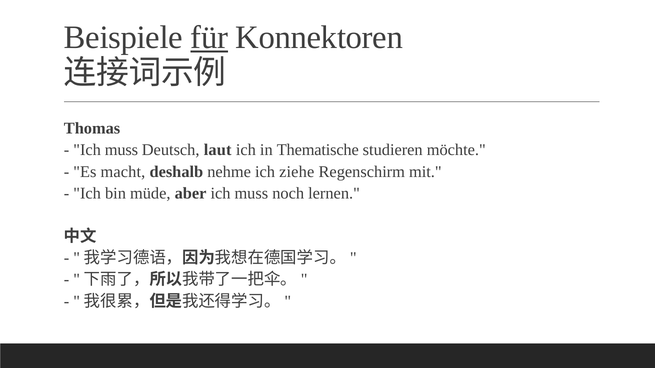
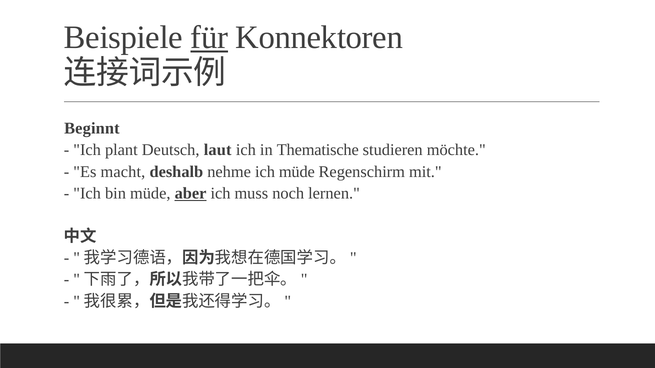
Thomas: Thomas -> Beginnt
muss at (121, 150): muss -> plant
ich ziehe: ziehe -> müde
aber underline: none -> present
